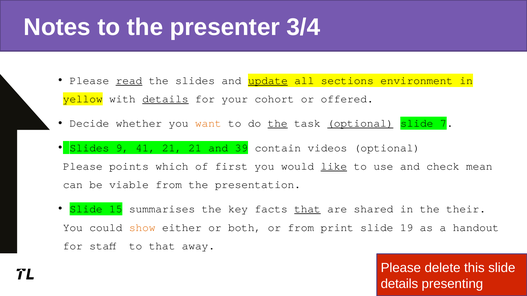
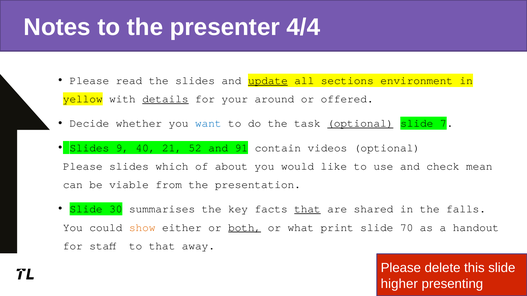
3/4: 3/4 -> 4/4
read underline: present -> none
cohort: cohort -> around
want colour: orange -> blue
the at (278, 124) underline: present -> none
41: 41 -> 40
21 21: 21 -> 52
39: 39 -> 91
Please points: points -> slides
first: first -> about
like underline: present -> none
15: 15 -> 30
their: their -> falls
both underline: none -> present
or from: from -> what
19: 19 -> 70
details at (399, 284): details -> higher
